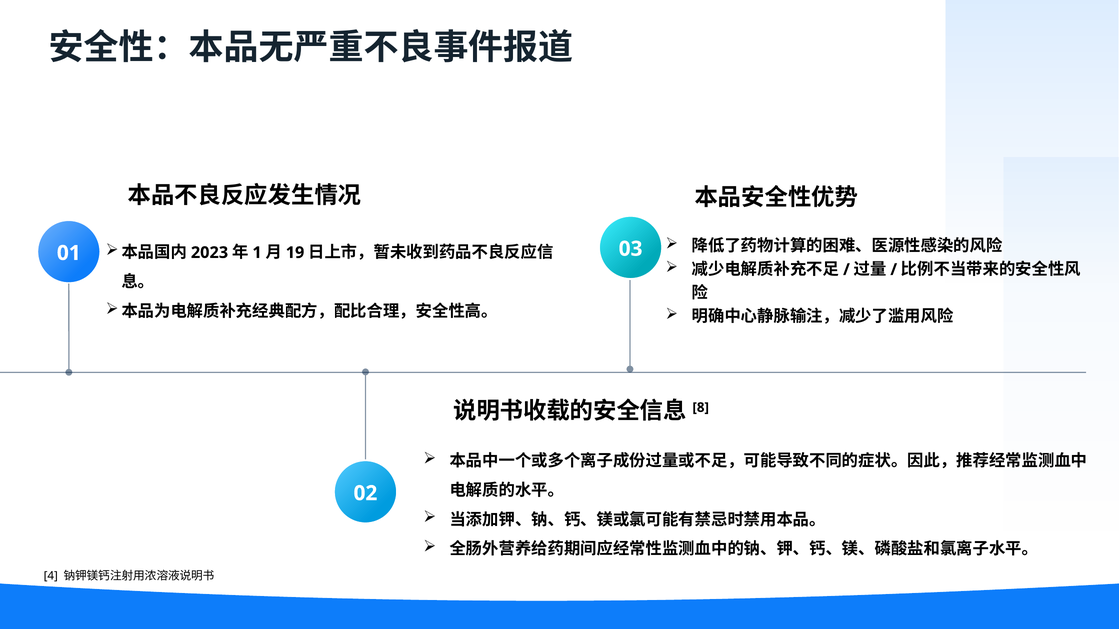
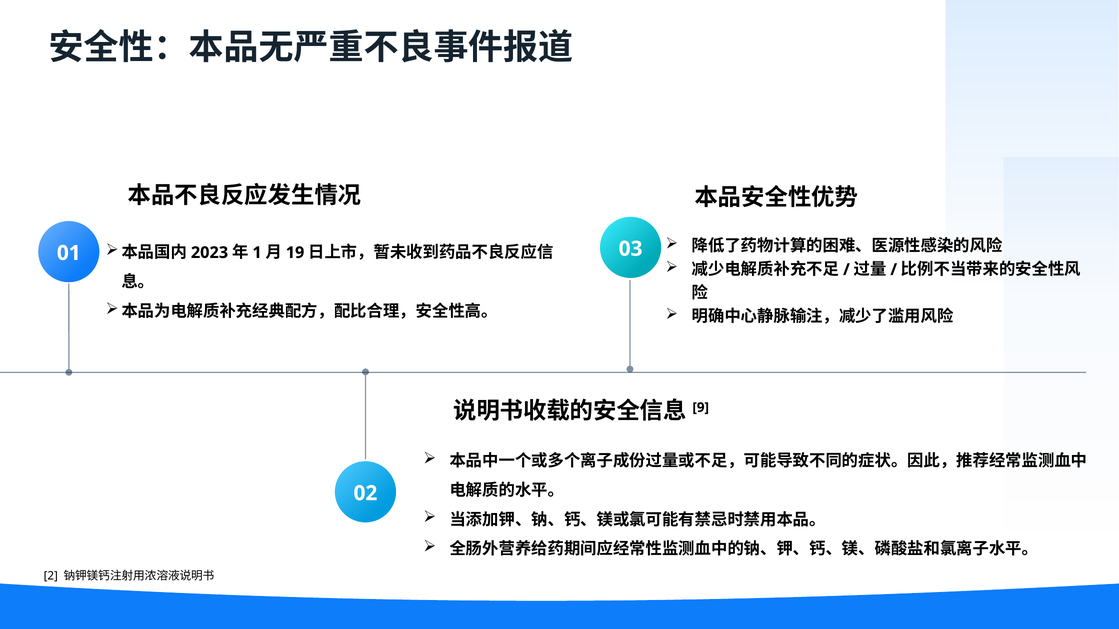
8: 8 -> 9
4: 4 -> 2
